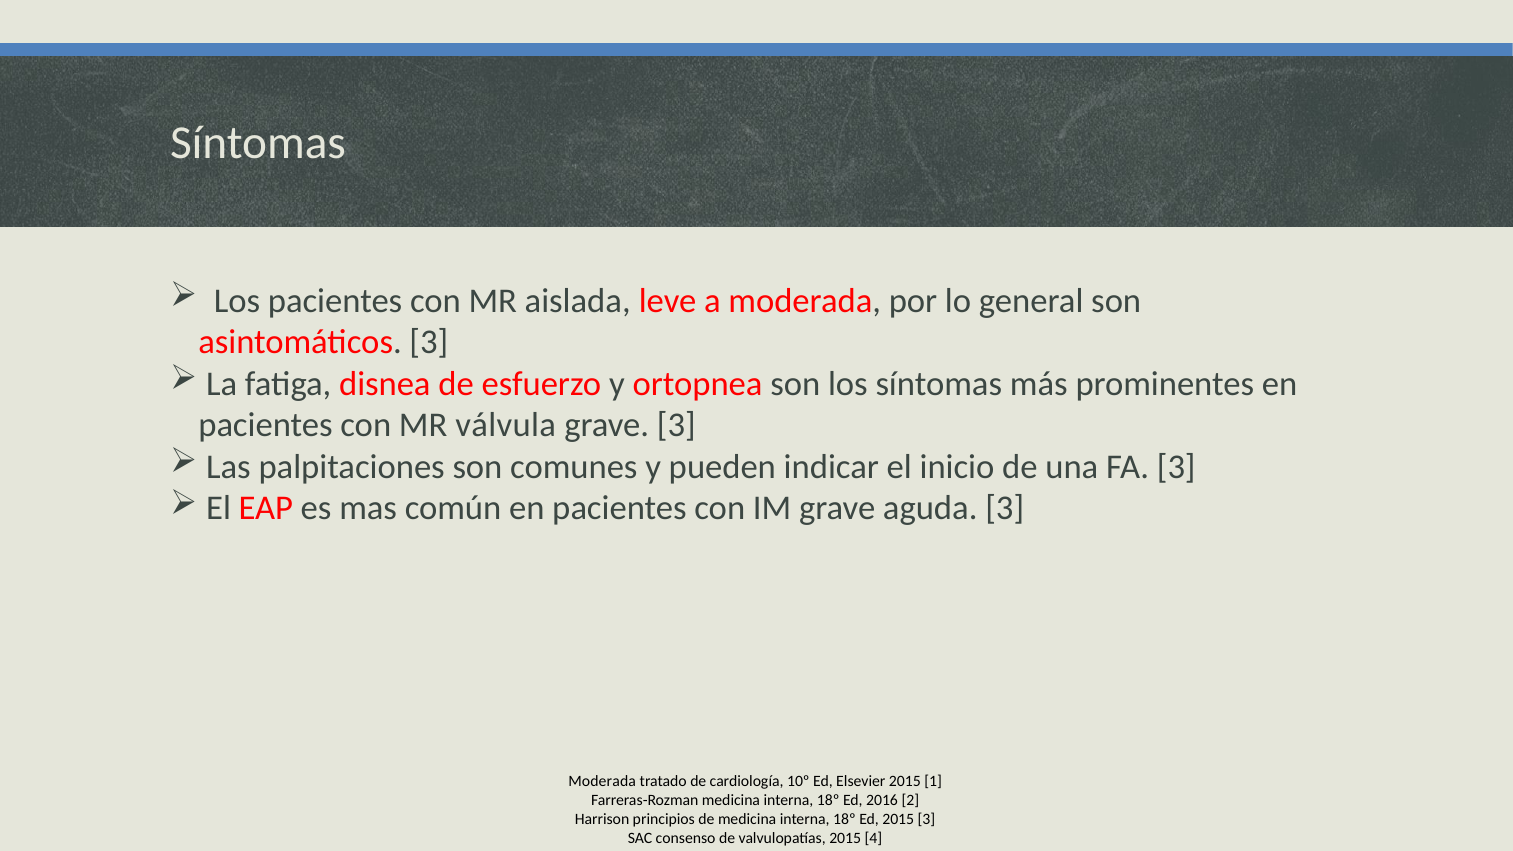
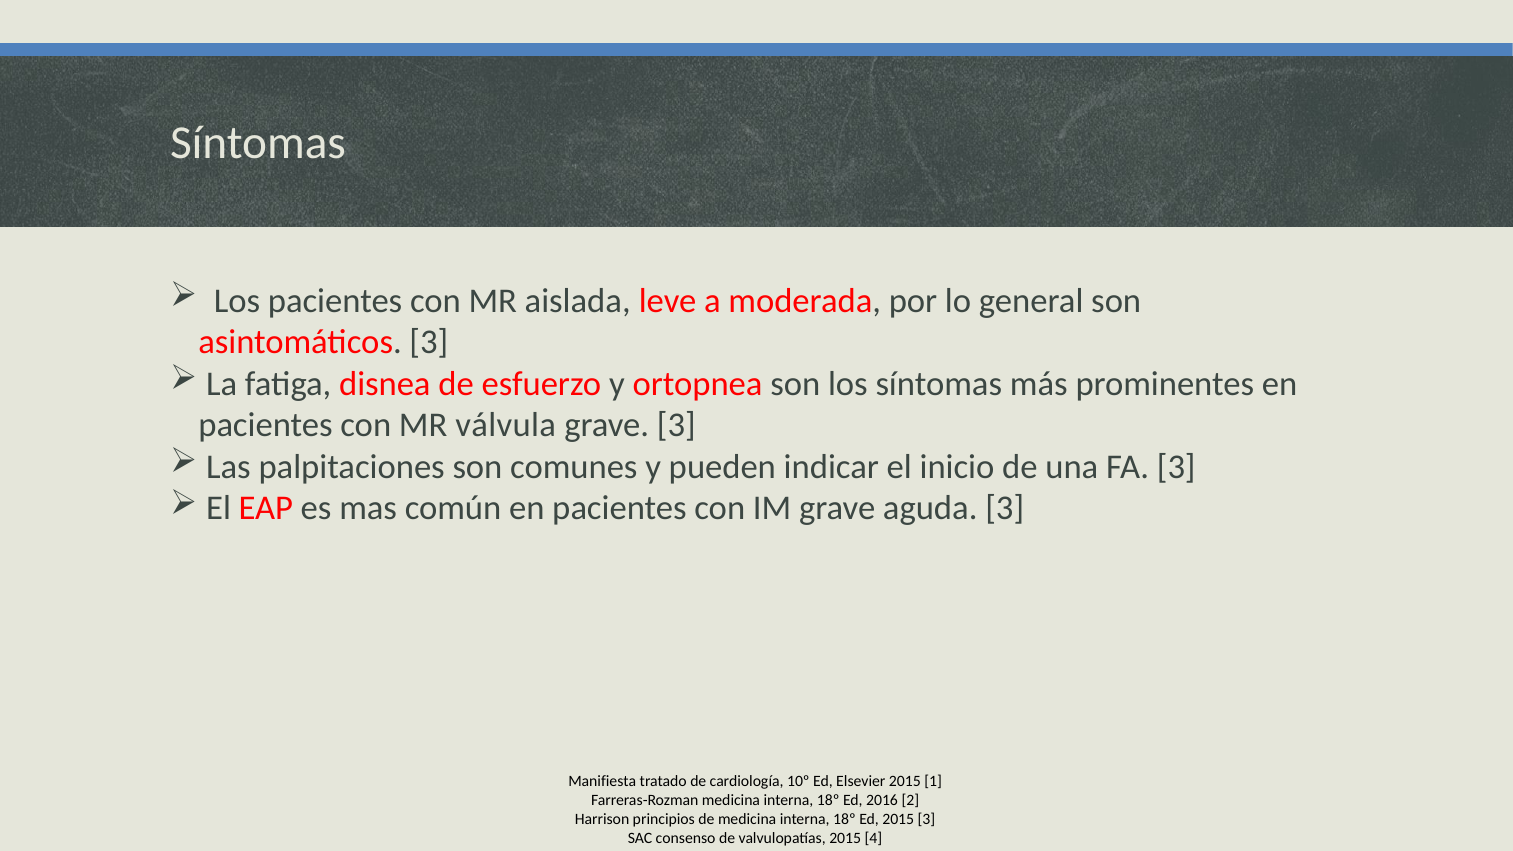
Moderada at (602, 781): Moderada -> Manifiesta
